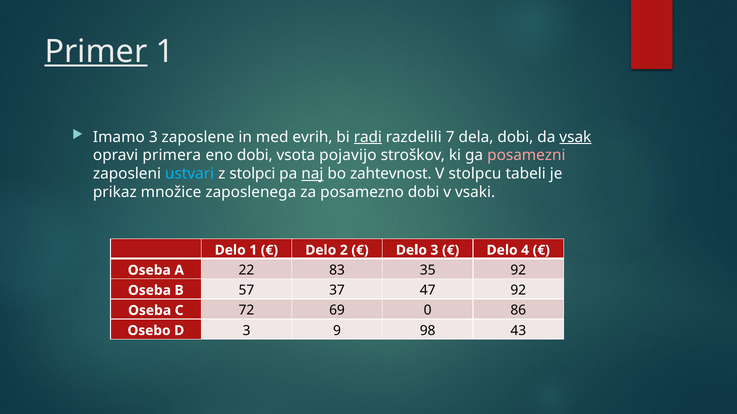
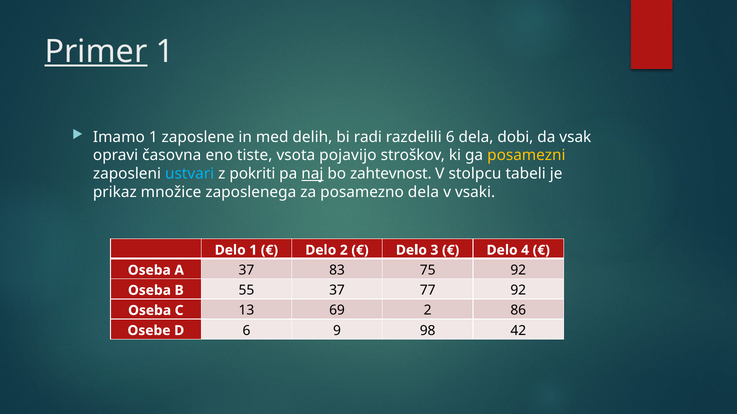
Imamo 3: 3 -> 1
evrih: evrih -> delih
radi underline: present -> none
razdelili 7: 7 -> 6
vsak underline: present -> none
primera: primera -> časovna
eno dobi: dobi -> tiste
posamezni colour: pink -> yellow
stolpci: stolpci -> pokriti
posamezno dobi: dobi -> dela
22 at (246, 271): 22 -> 37
35: 35 -> 75
57: 57 -> 55
47: 47 -> 77
72: 72 -> 13
69 0: 0 -> 2
Osebo: Osebo -> Osebe
D 3: 3 -> 6
43: 43 -> 42
